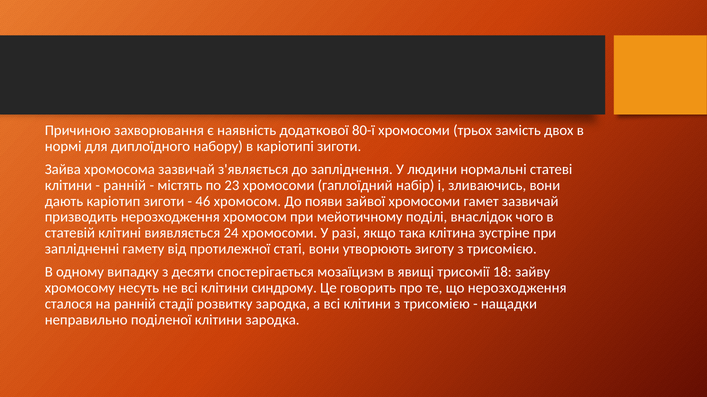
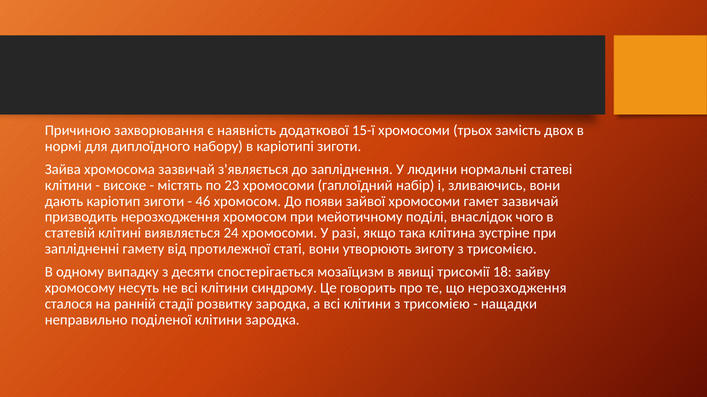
80-ї: 80-ї -> 15-ї
ранній at (125, 186): ранній -> високе
